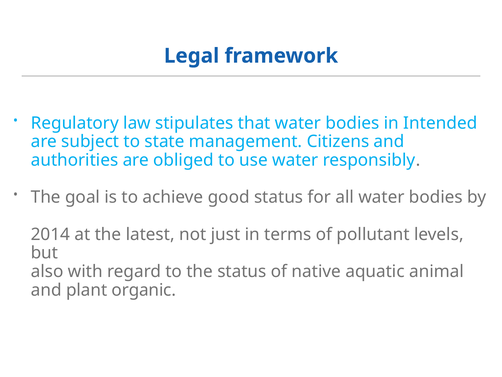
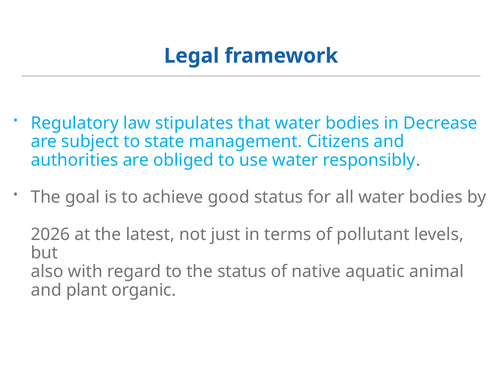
Intended: Intended -> Decrease
2014: 2014 -> 2026
